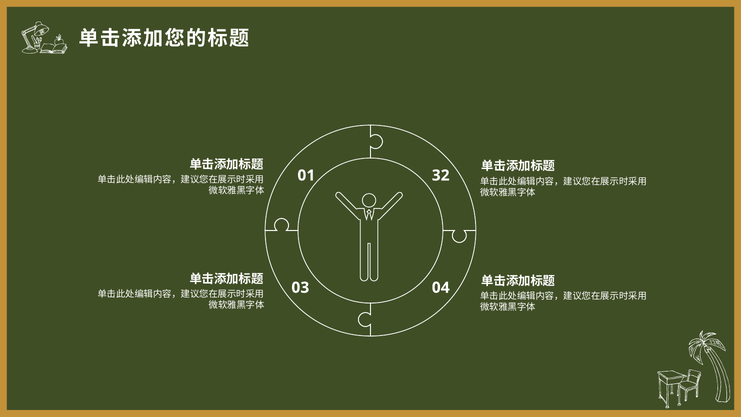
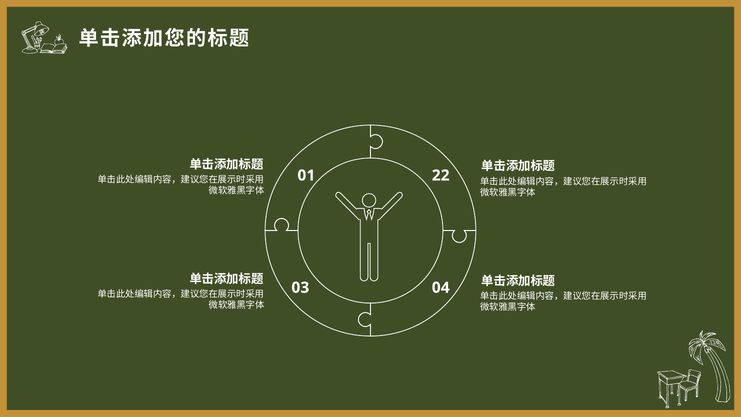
32: 32 -> 22
